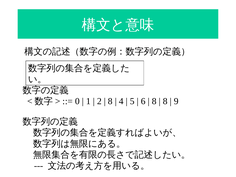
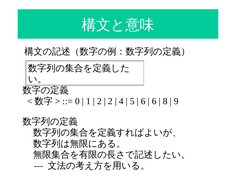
8 at (110, 101): 8 -> 2
8 at (154, 101): 8 -> 6
